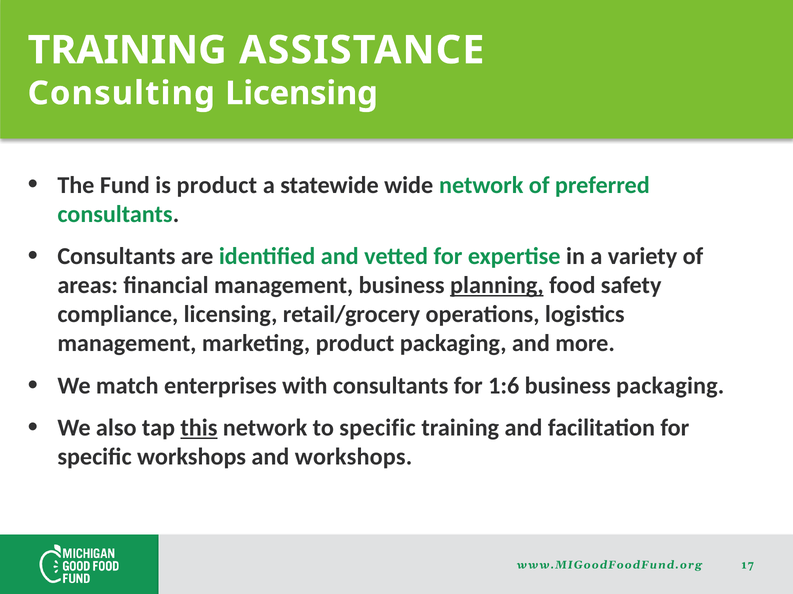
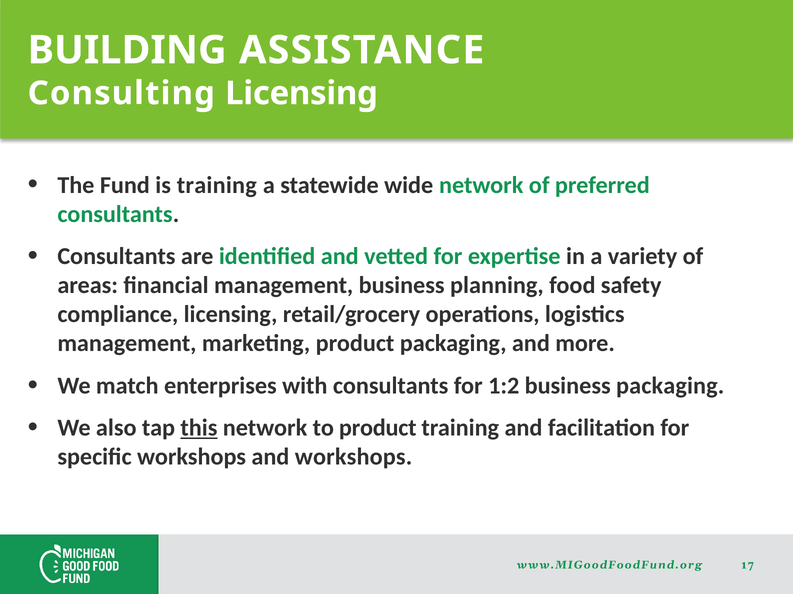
TRAINING at (127, 50): TRAINING -> BUILDING
is product: product -> training
planning underline: present -> none
1:6: 1:6 -> 1:2
to specific: specific -> product
